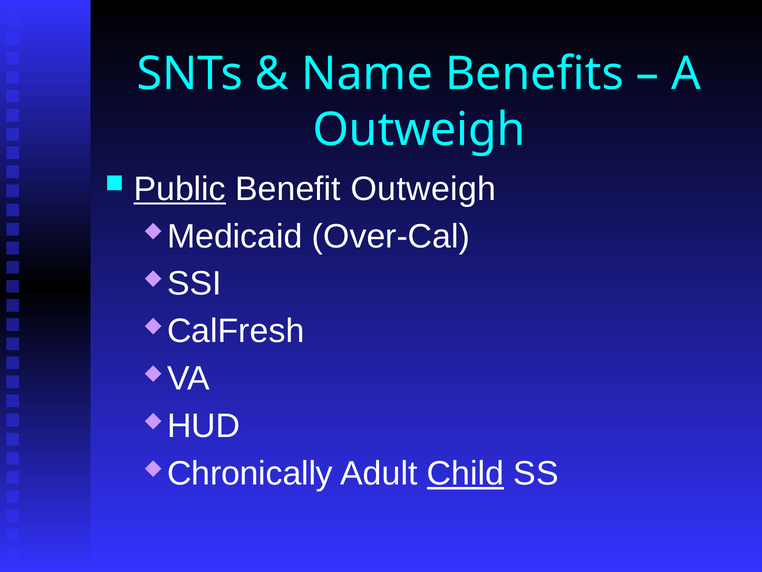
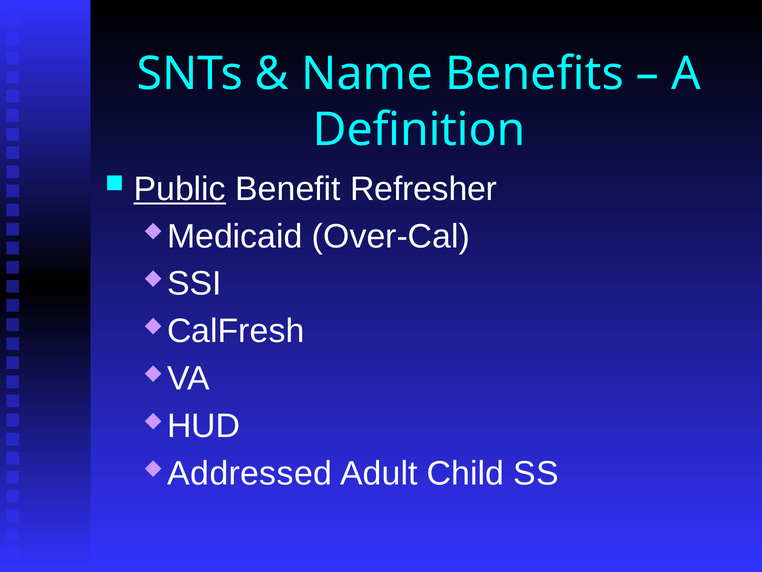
Outweigh at (419, 130): Outweigh -> Definition
Benefit Outweigh: Outweigh -> Refresher
Chronically: Chronically -> Addressed
Child underline: present -> none
